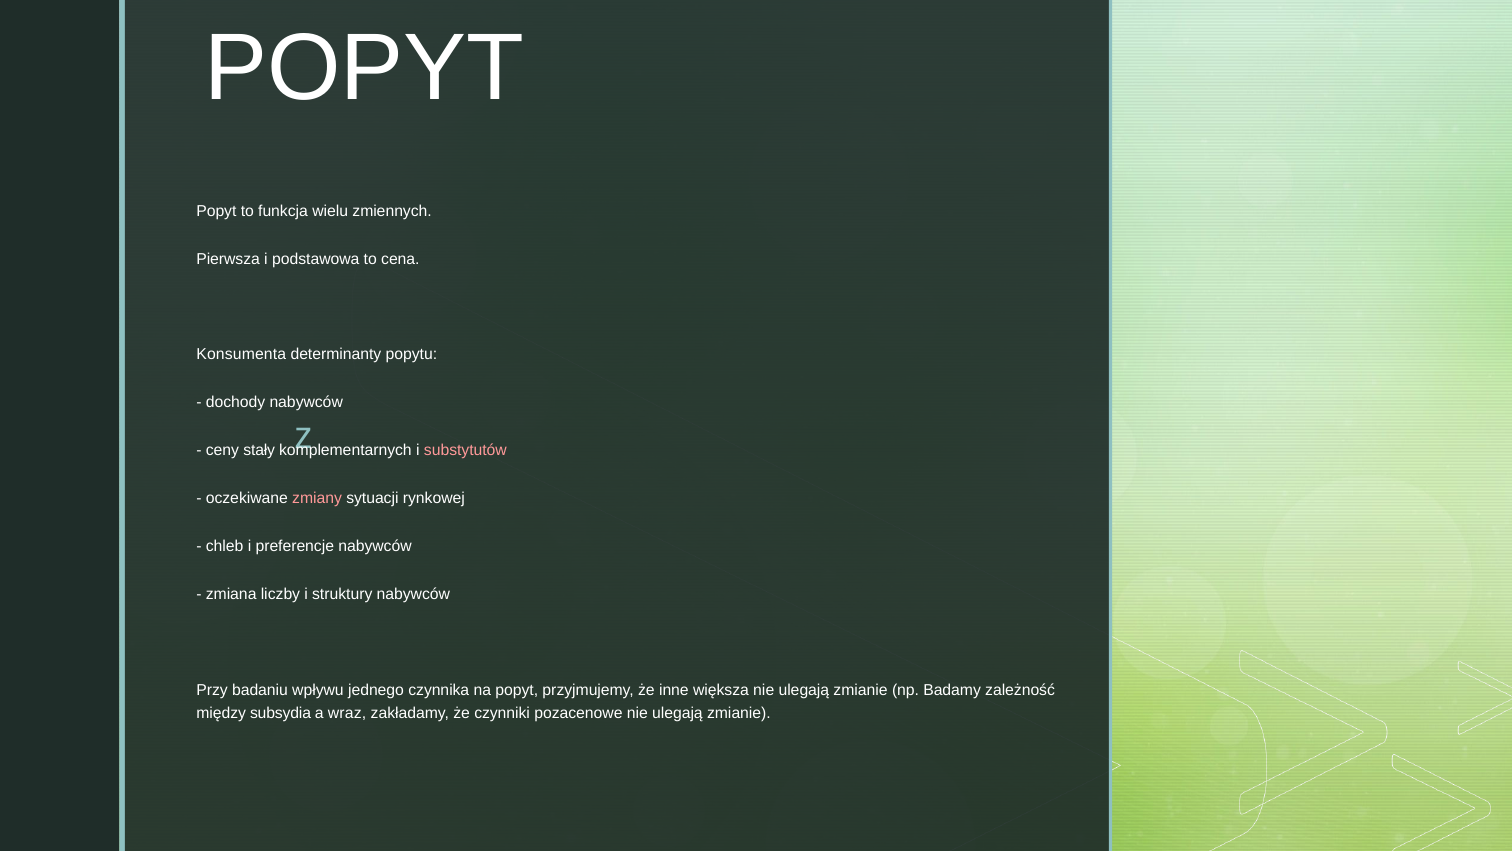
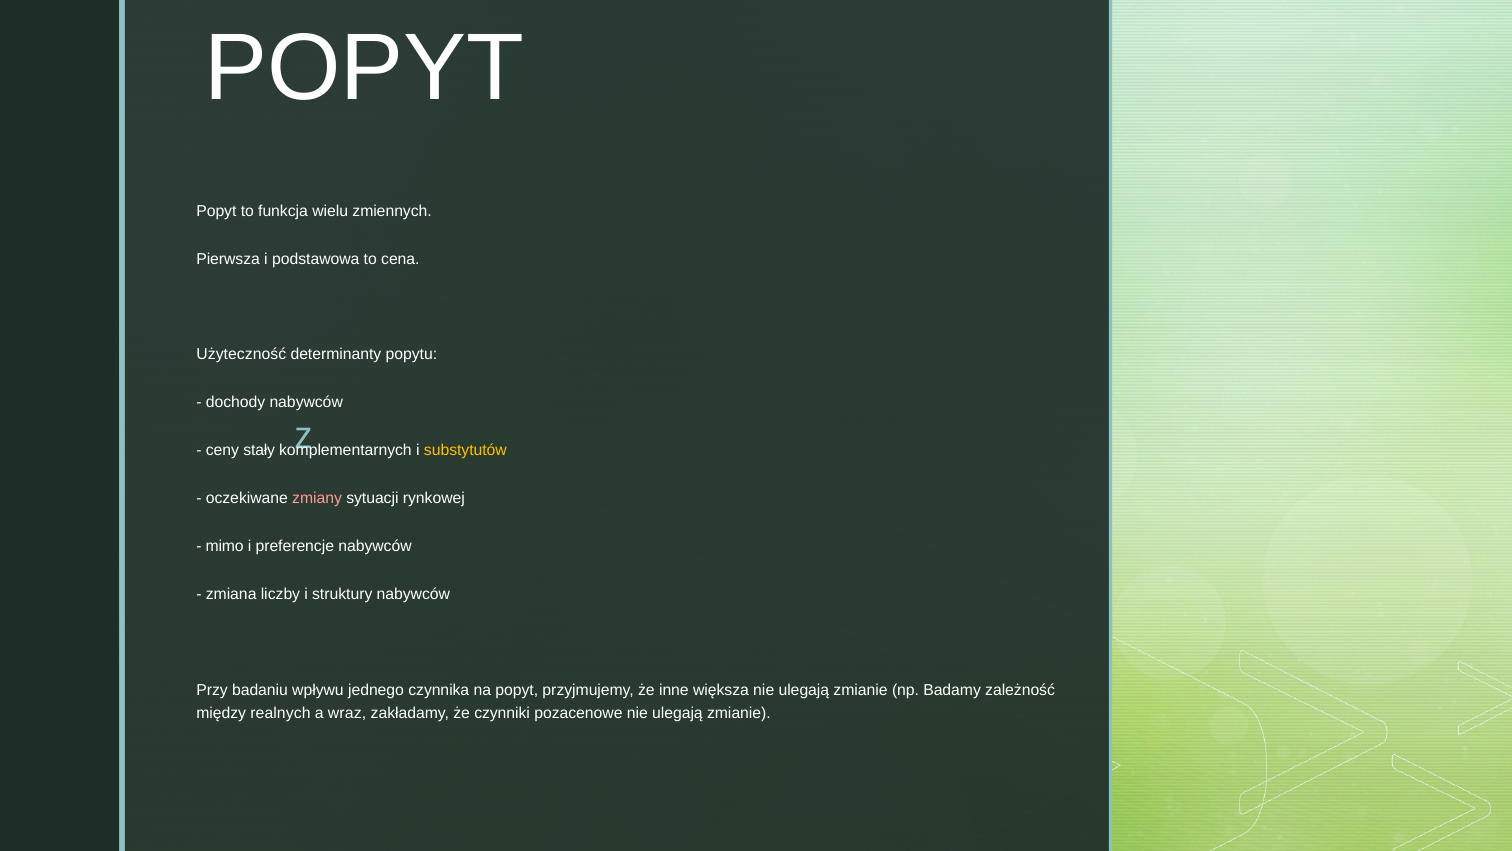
Konsumenta: Konsumenta -> Użyteczność
substytutów colour: pink -> yellow
chleb: chleb -> mimo
subsydia: subsydia -> realnych
